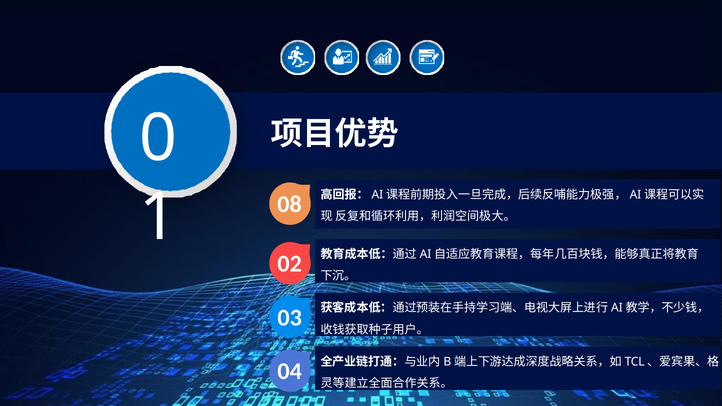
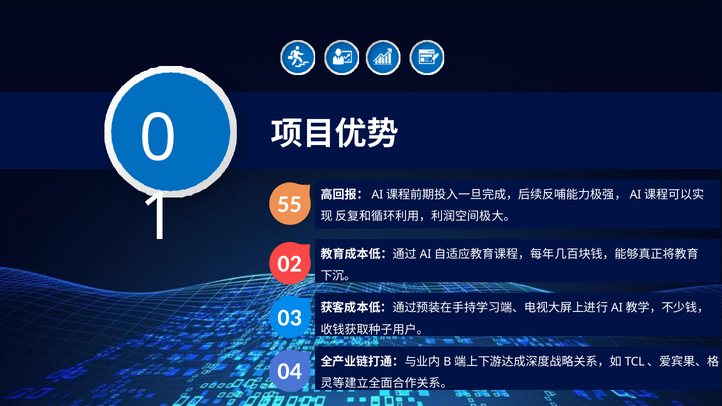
08: 08 -> 55
